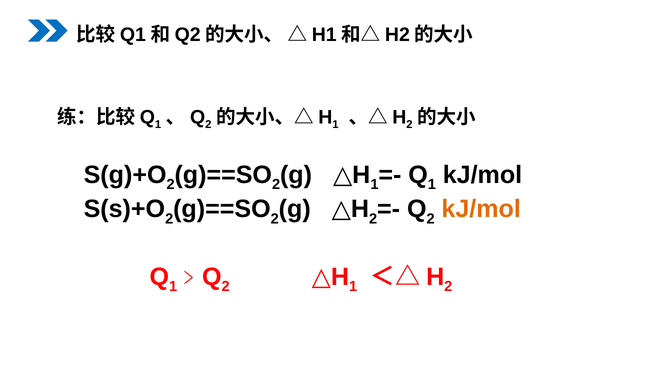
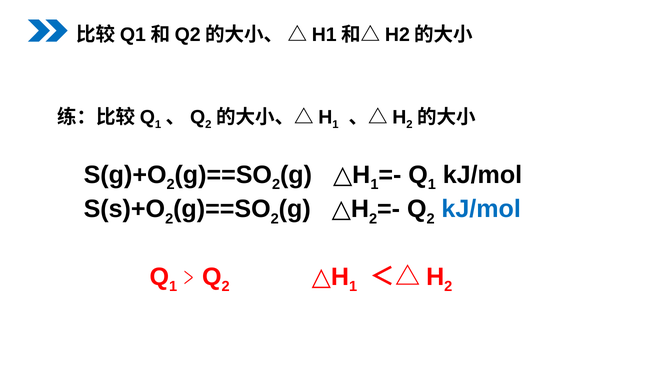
kJ/mol at (481, 209) colour: orange -> blue
